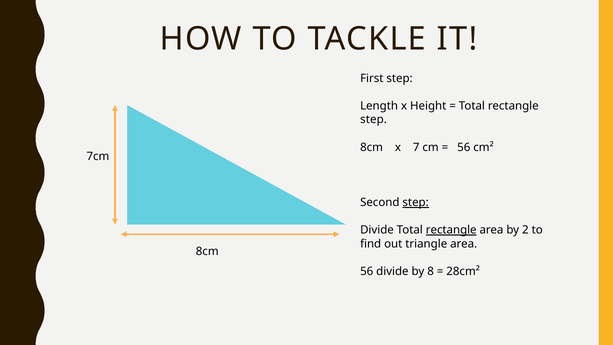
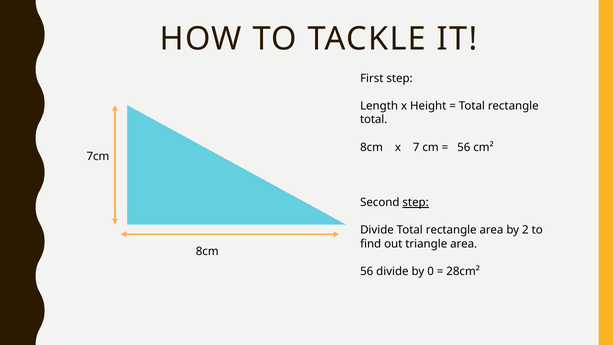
step at (374, 120): step -> total
rectangle at (451, 230) underline: present -> none
8: 8 -> 0
